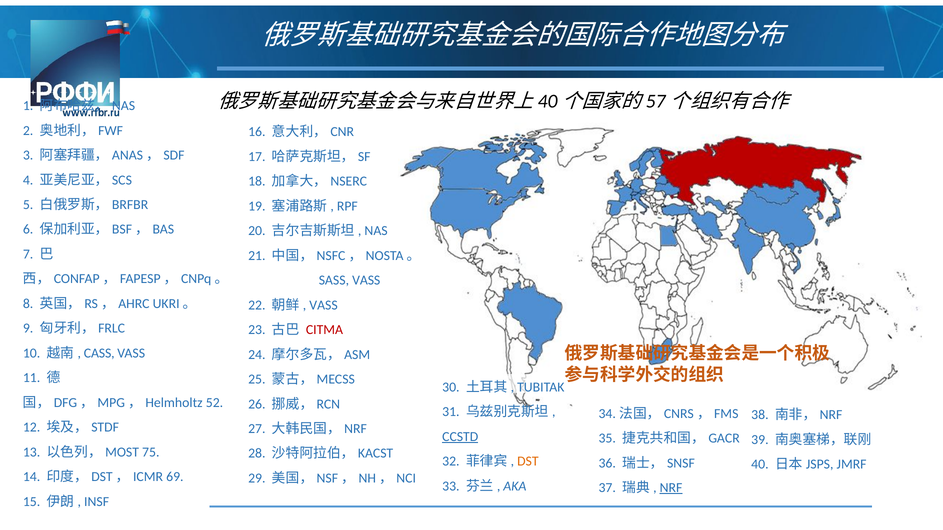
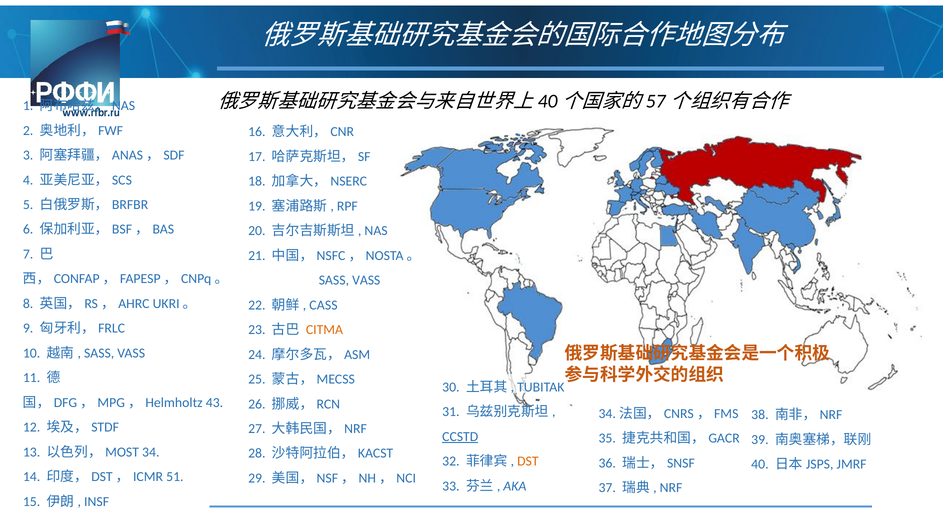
VASS at (324, 305): VASS -> CASS
CITMA colour: red -> orange
CASS at (99, 353): CASS -> SASS
52: 52 -> 43
75: 75 -> 34
69: 69 -> 51
NRF underline: present -> none
